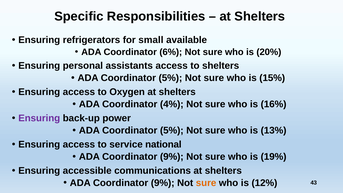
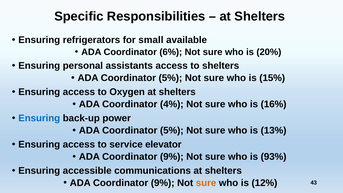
Ensuring at (39, 118) colour: purple -> blue
national: national -> elevator
19%: 19% -> 93%
